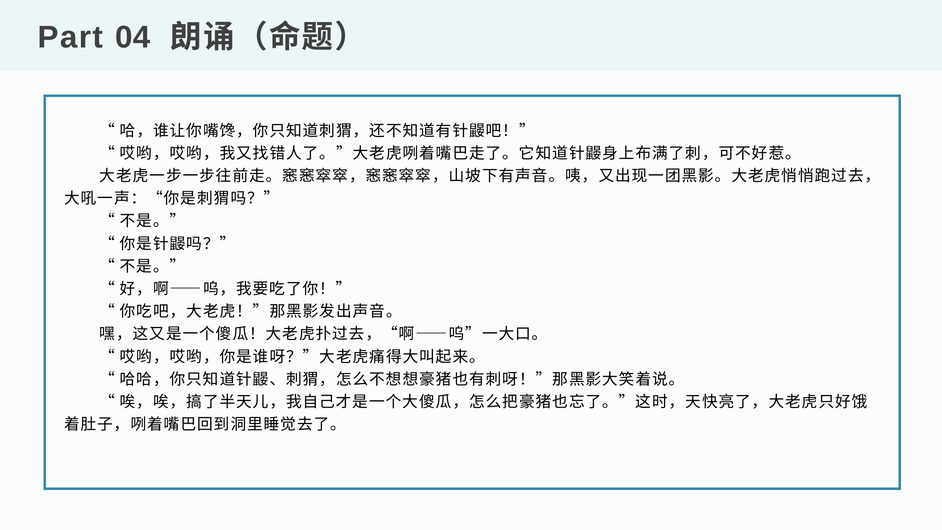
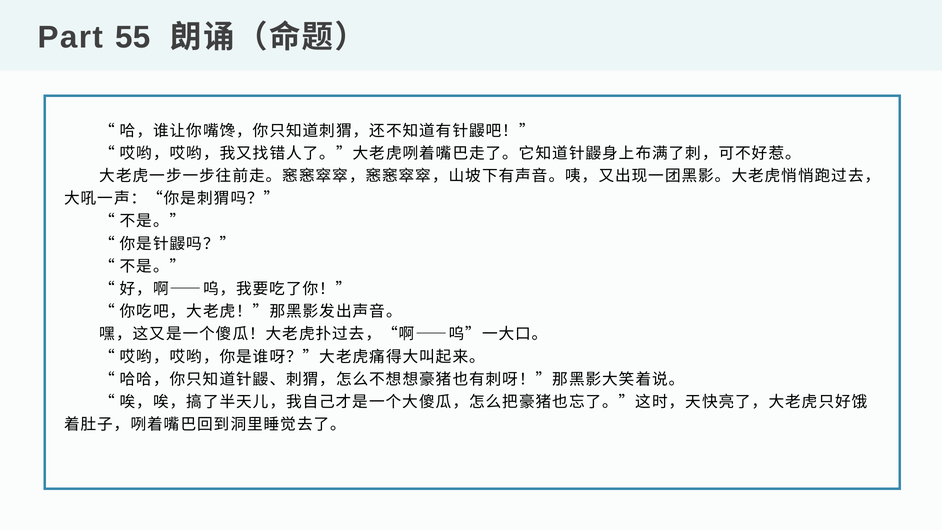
04: 04 -> 55
